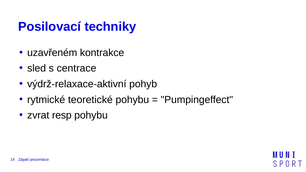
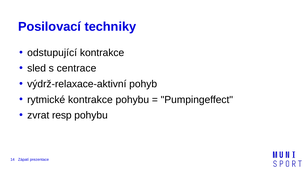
uzavřeném: uzavřeném -> odstupující
rytmické teoretické: teoretické -> kontrakce
